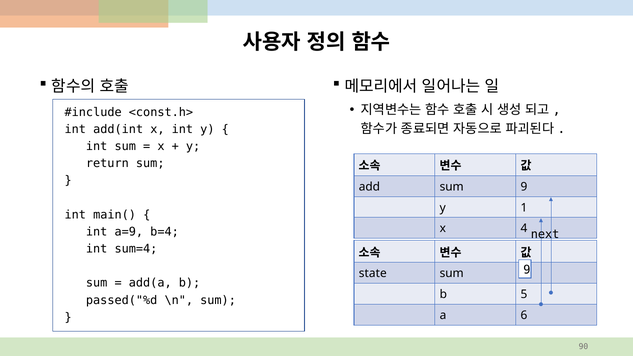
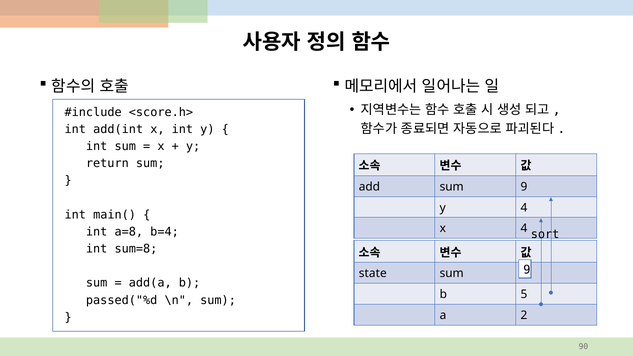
<const.h>: <const.h> -> <score.h>
y 1: 1 -> 4
a=9: a=9 -> a=8
next: next -> sort
sum=4: sum=4 -> sum=8
6: 6 -> 2
